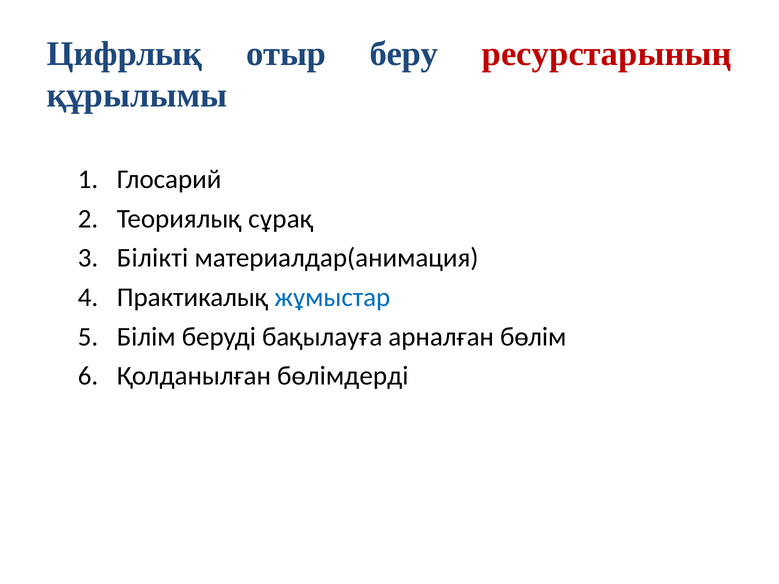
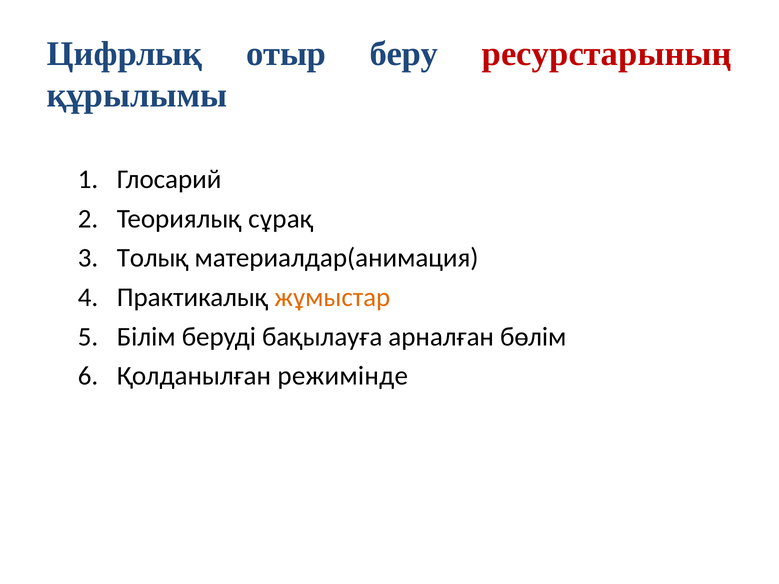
Білікті: Білікті -> Толық
жұмыстар colour: blue -> orange
бөлімдерді: бөлімдерді -> режимінде
